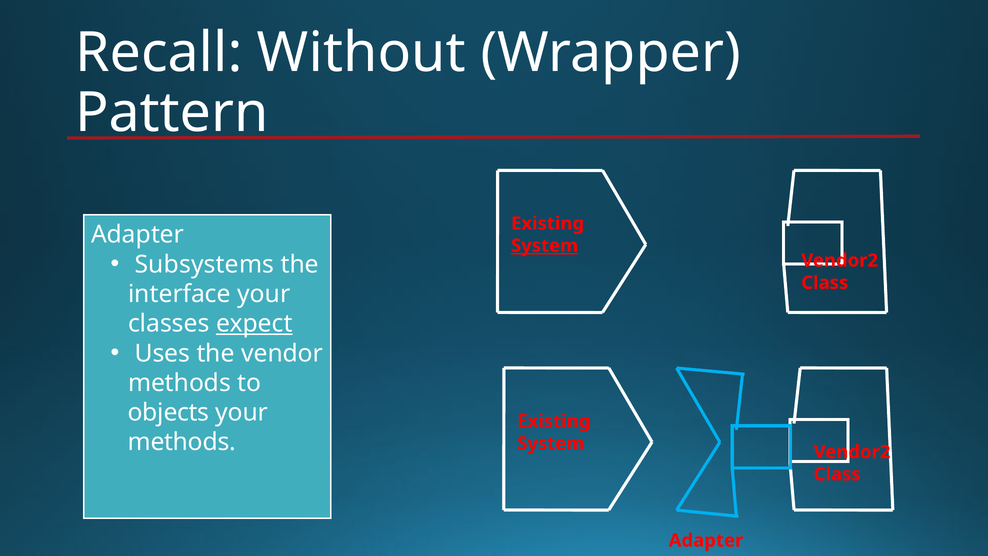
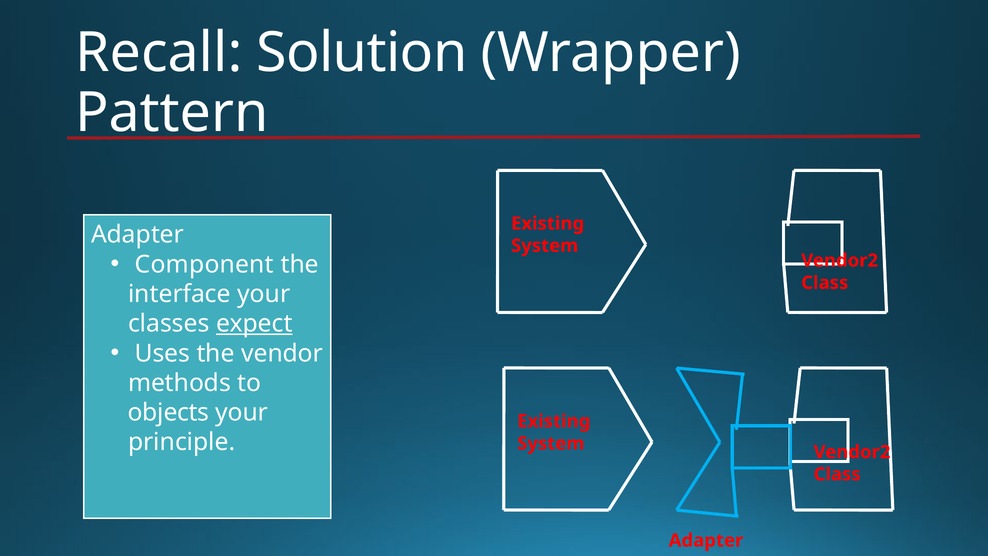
Without: Without -> Solution
System at (545, 246) underline: present -> none
Subsystems: Subsystems -> Component
methods at (182, 442): methods -> principle
